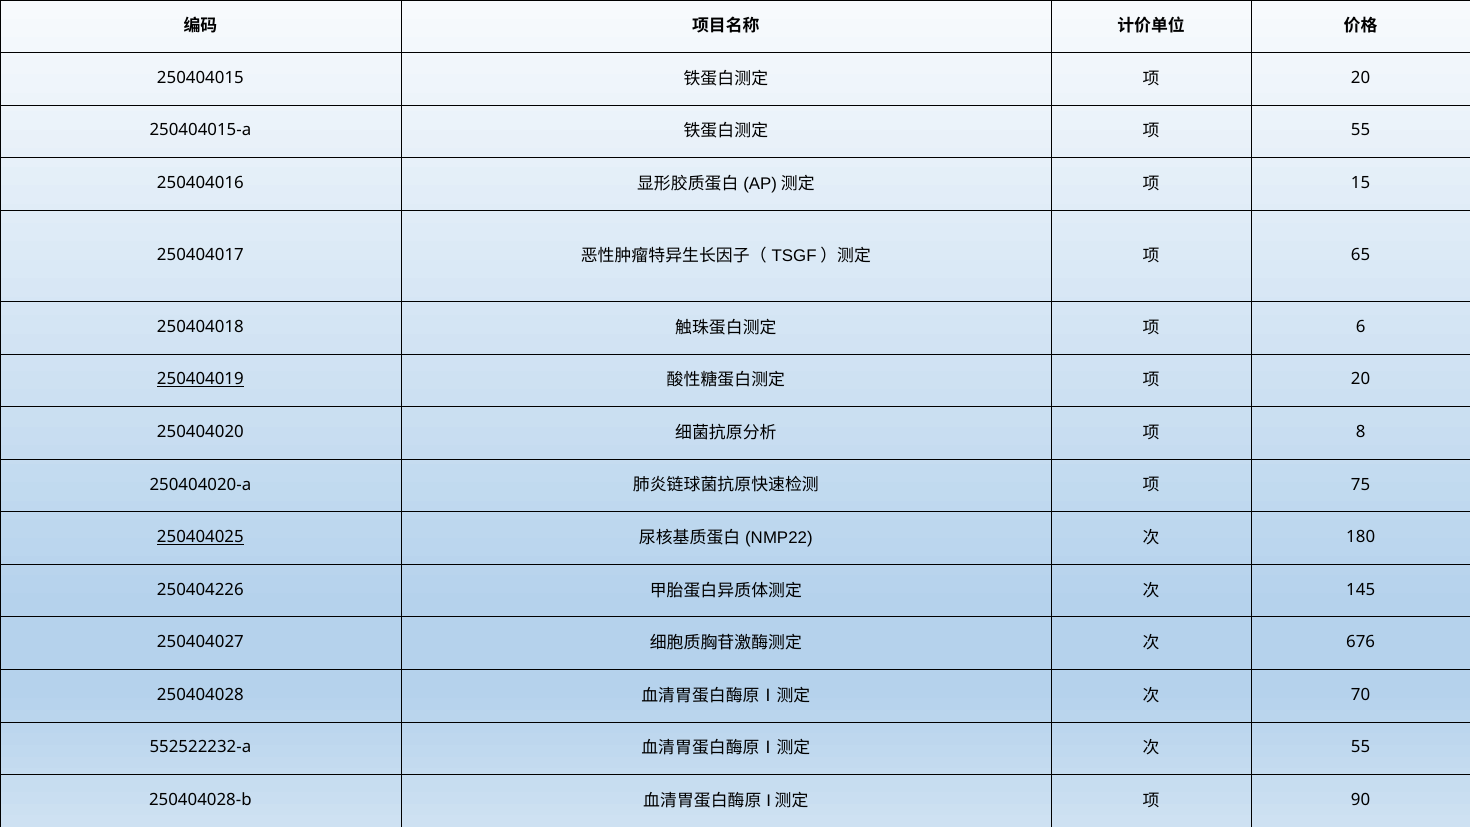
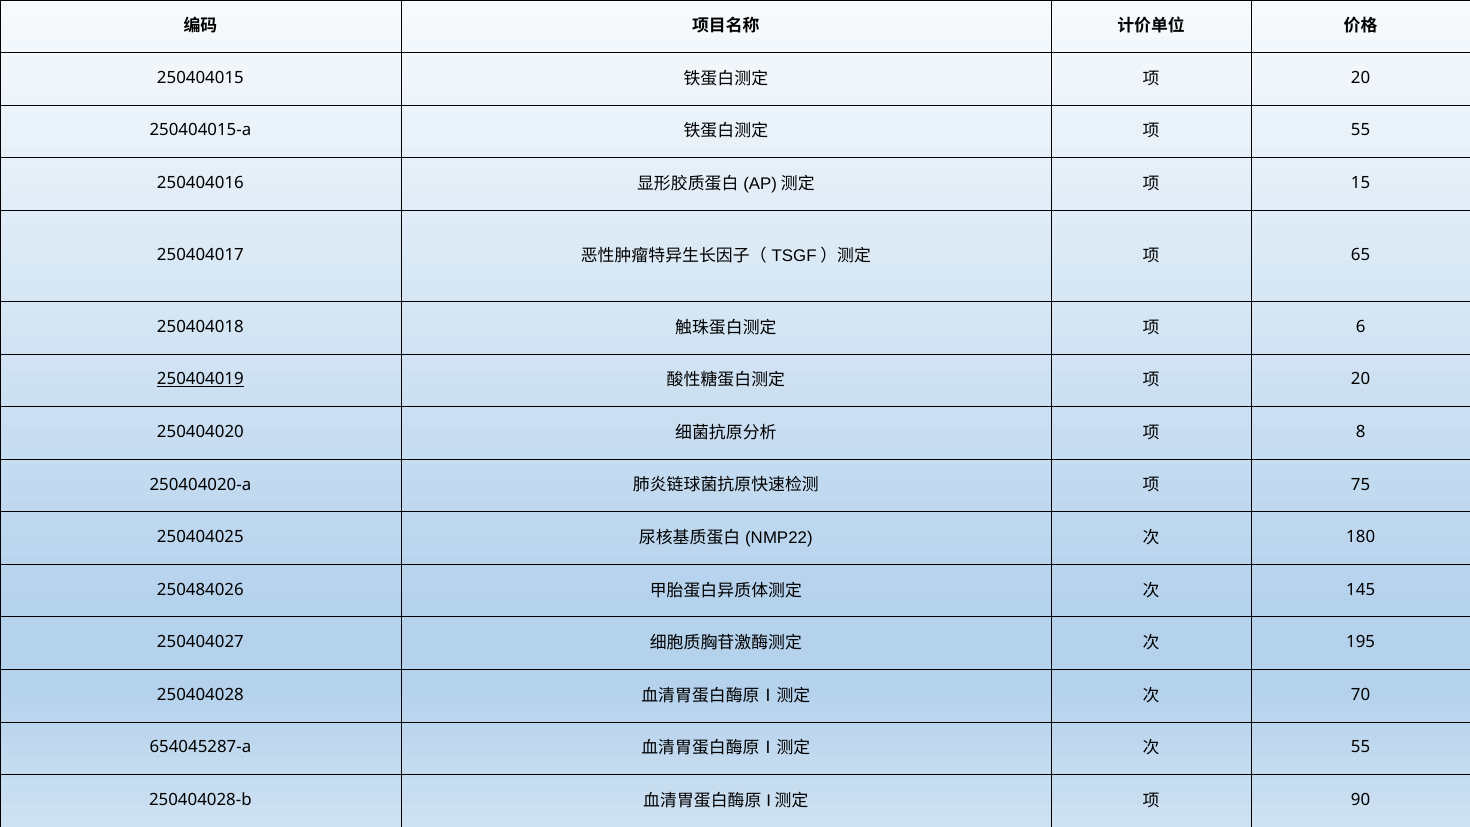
250404025 underline: present -> none
250404226: 250404226 -> 250484026
676: 676 -> 195
552522232-a: 552522232-a -> 654045287-a
